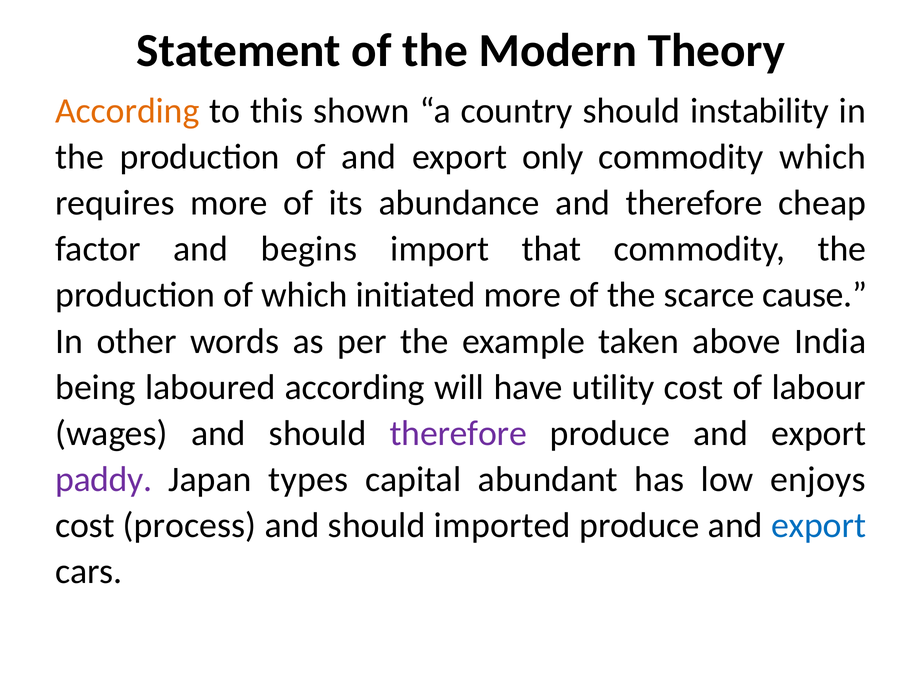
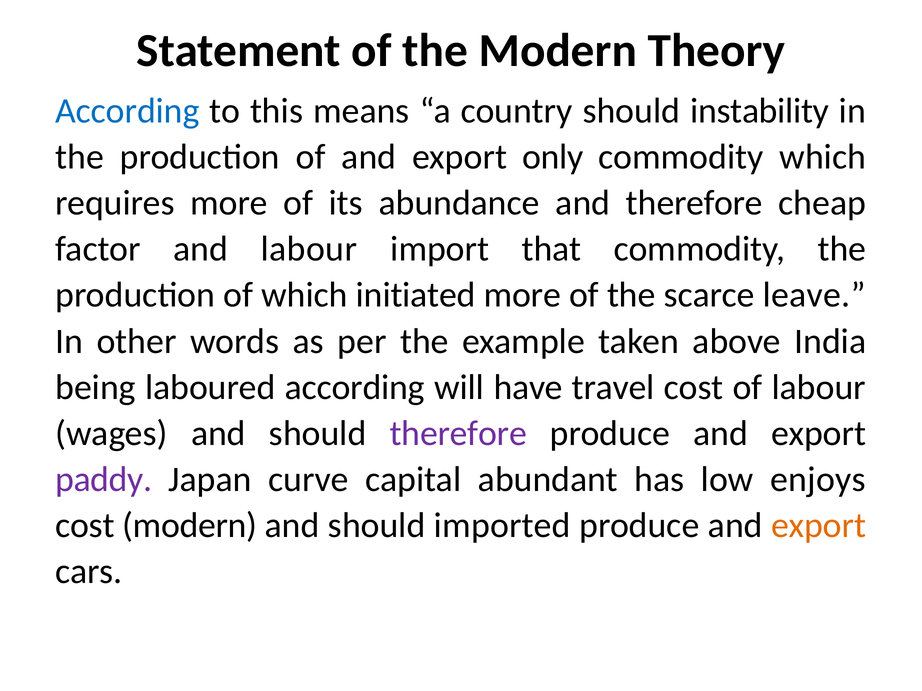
According at (127, 111) colour: orange -> blue
shown: shown -> means
and begins: begins -> labour
cause: cause -> leave
utility: utility -> travel
types: types -> curve
cost process: process -> modern
export at (819, 526) colour: blue -> orange
